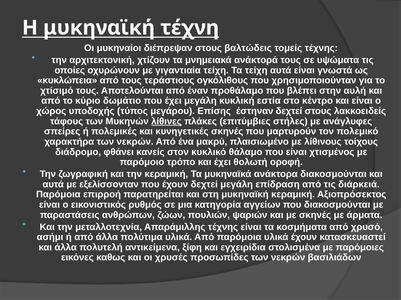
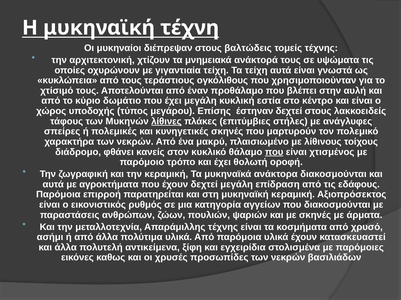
που at (274, 152) underline: none -> present
εξελίσσονταν: εξελίσσονταν -> αγροκτήματα
διάρκειά: διάρκειά -> εδάφους
